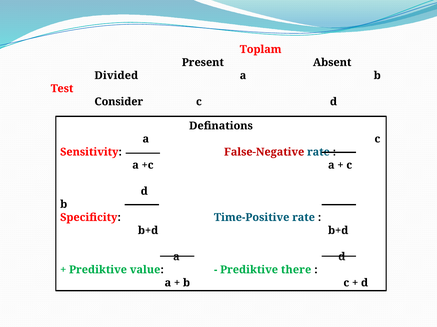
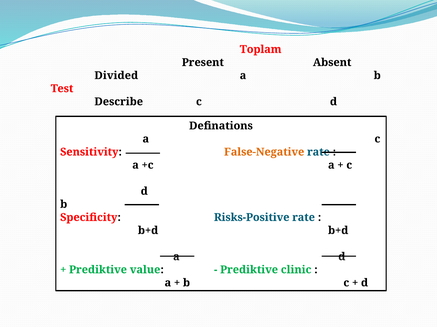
Consider: Consider -> Describe
False-Negative colour: red -> orange
Time-Positive: Time-Positive -> Risks-Positive
there: there -> clinic
